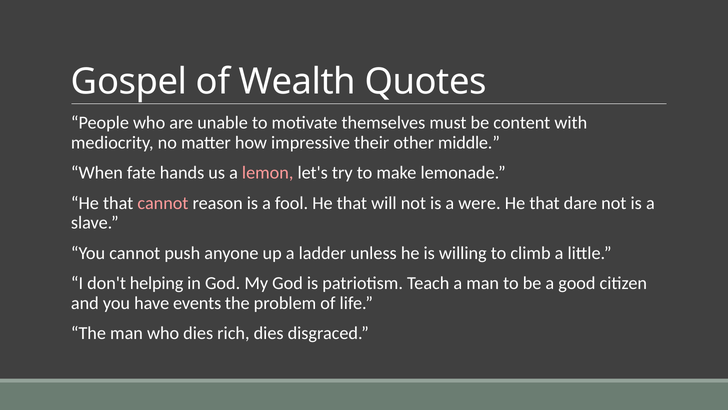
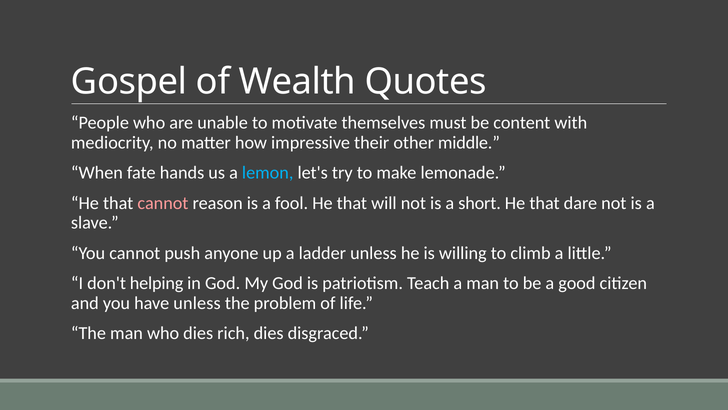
lemon colour: pink -> light blue
were: were -> short
have events: events -> unless
